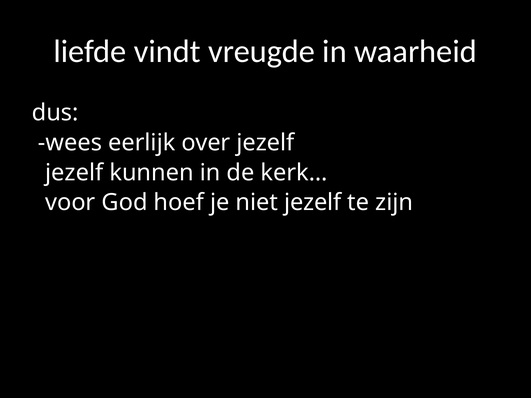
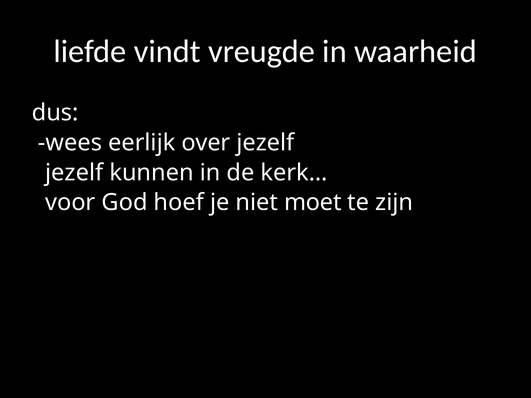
niet jezelf: jezelf -> moet
